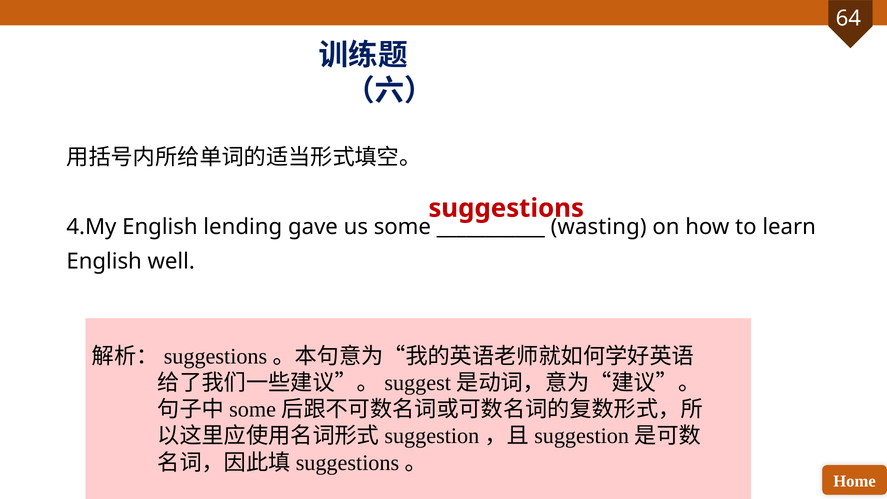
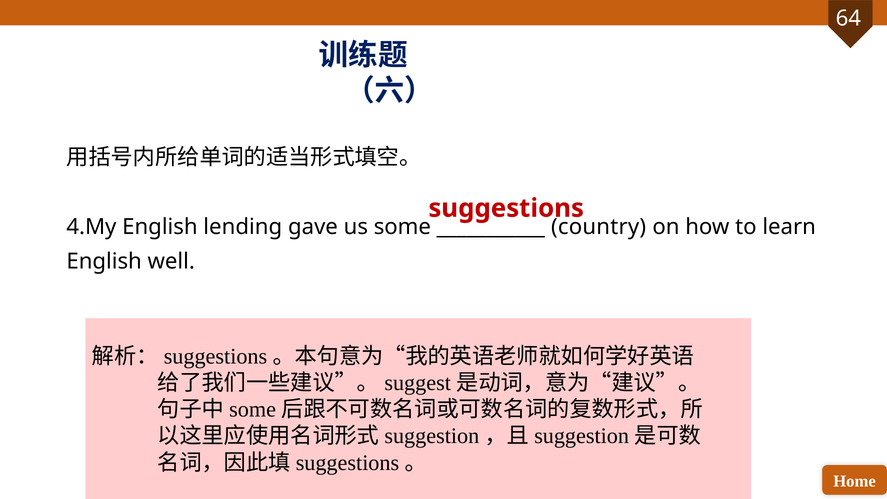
wasting: wasting -> country
